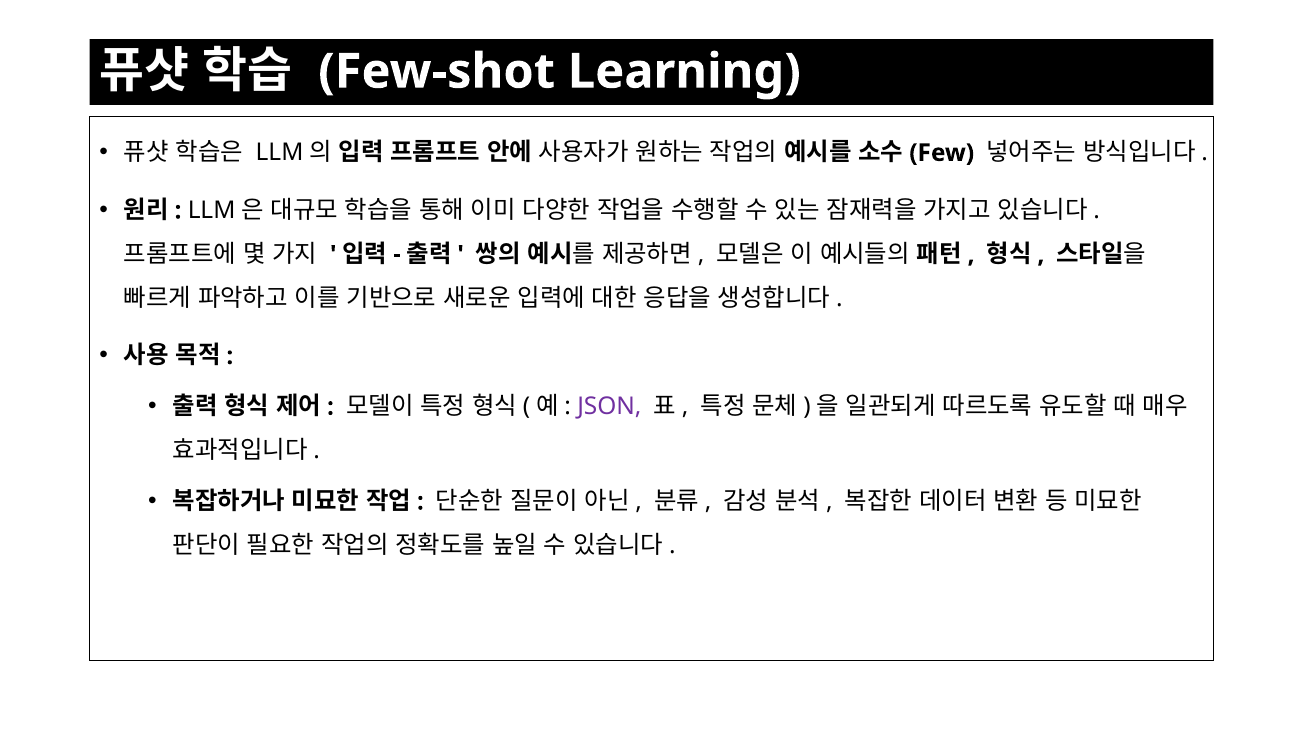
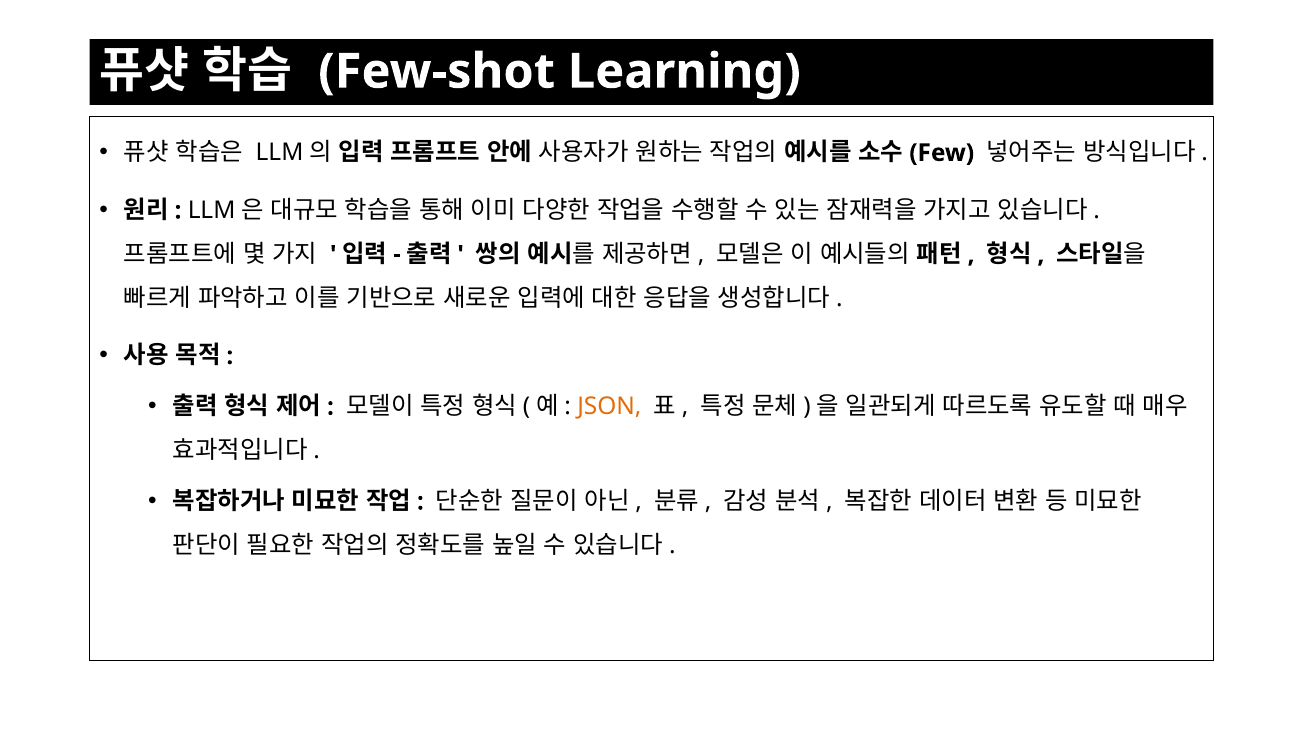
JSON colour: purple -> orange
